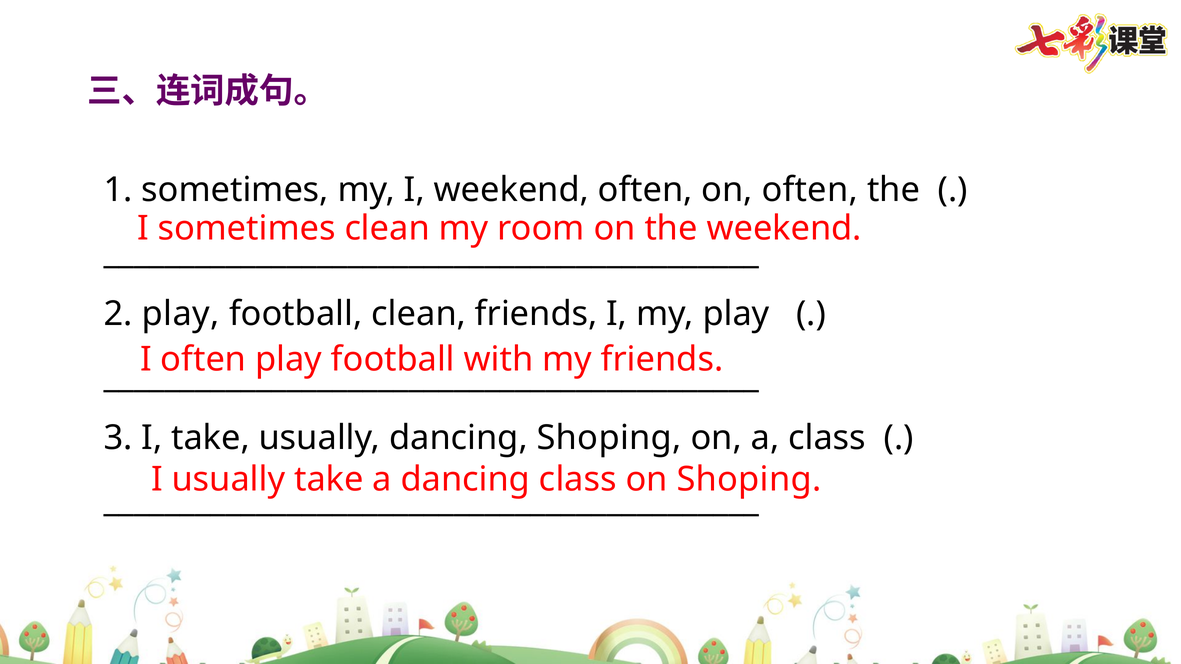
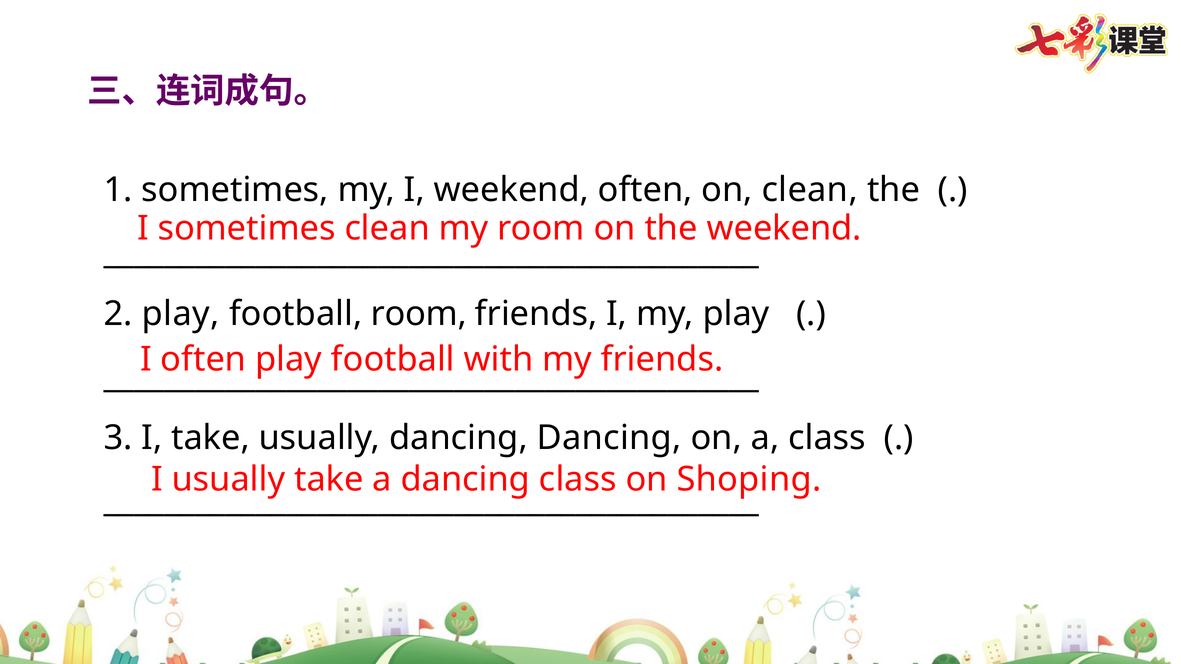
on often: often -> clean
football clean: clean -> room
dancing Shoping: Shoping -> Dancing
